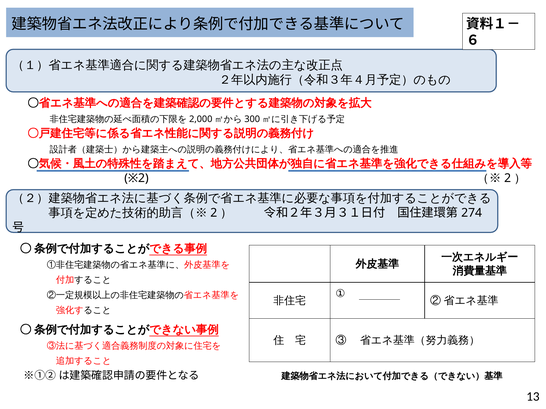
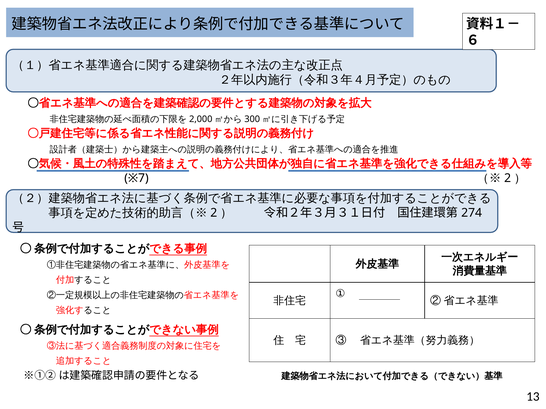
※2: ※2 -> ※7
